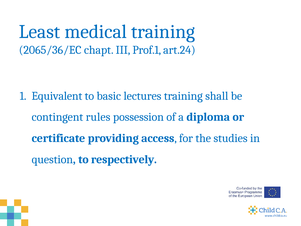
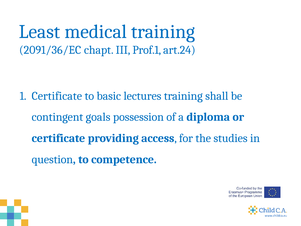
2065/36/EC: 2065/36/EC -> 2091/36/EC
Equivalent at (57, 96): Equivalent -> Certificate
rules: rules -> goals
respectively: respectively -> competence
